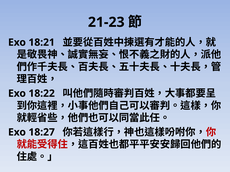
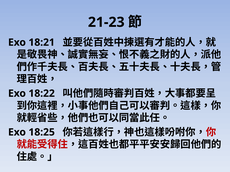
18:27: 18:27 -> 18:25
